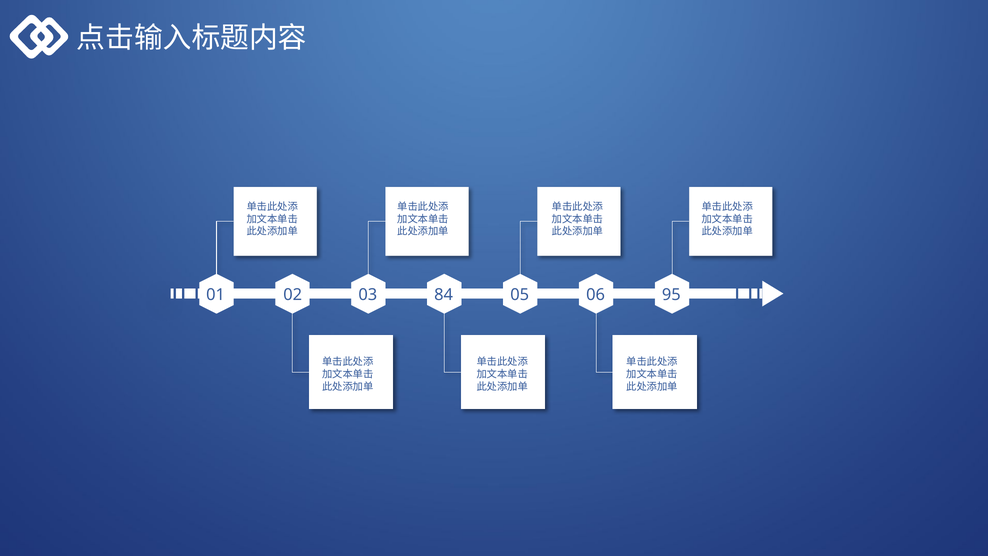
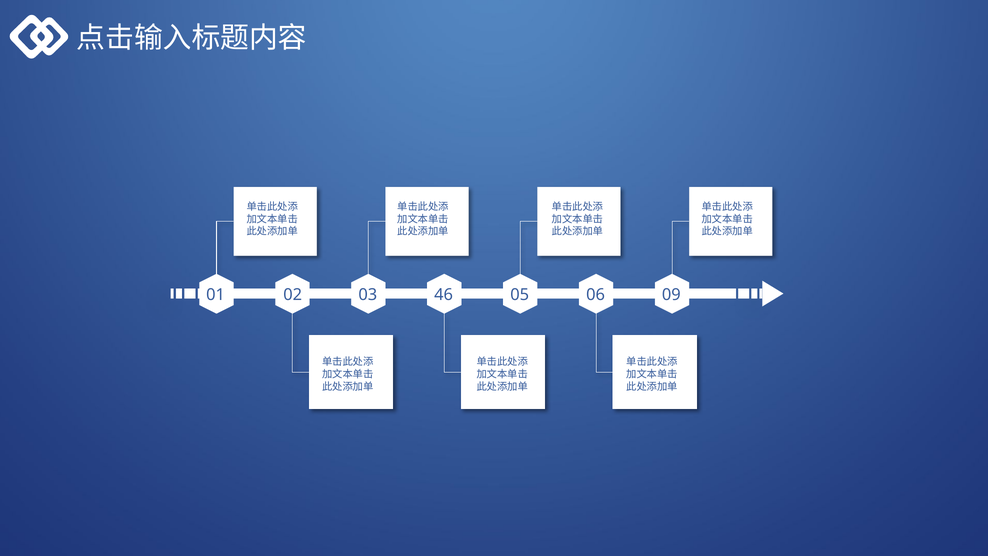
84: 84 -> 46
95: 95 -> 09
